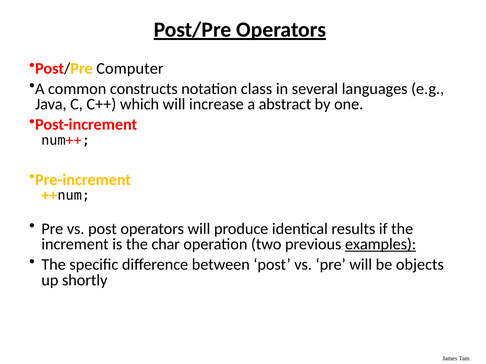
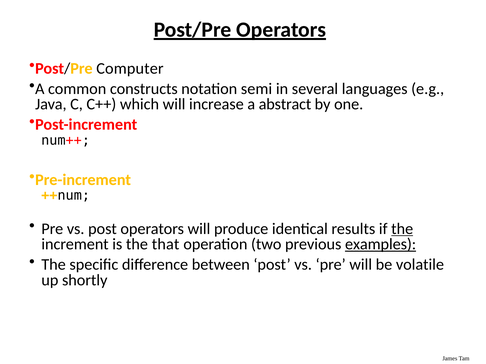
class: class -> semi
the at (402, 229) underline: none -> present
char: char -> that
objects: objects -> volatile
